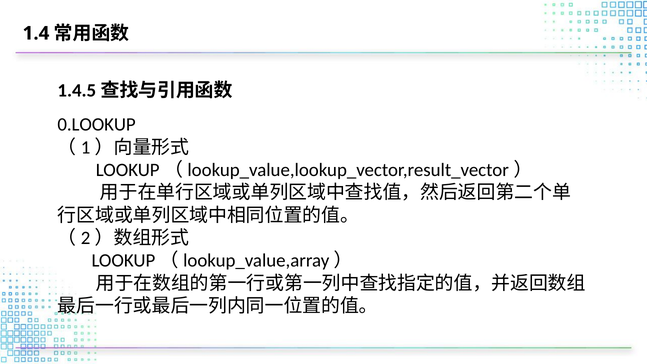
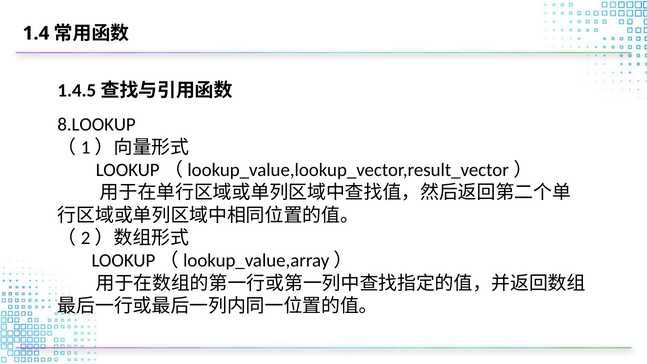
0.LOOKUP: 0.LOOKUP -> 8.LOOKUP
